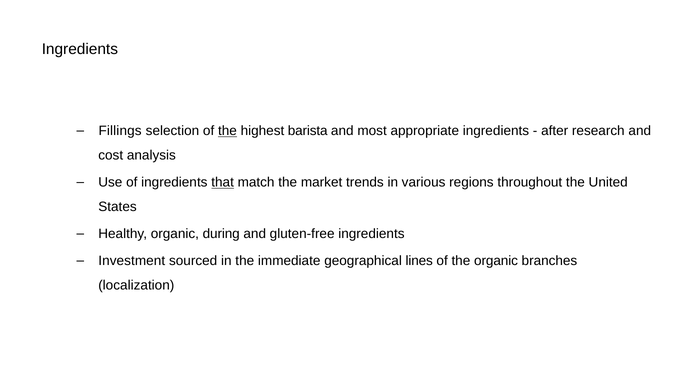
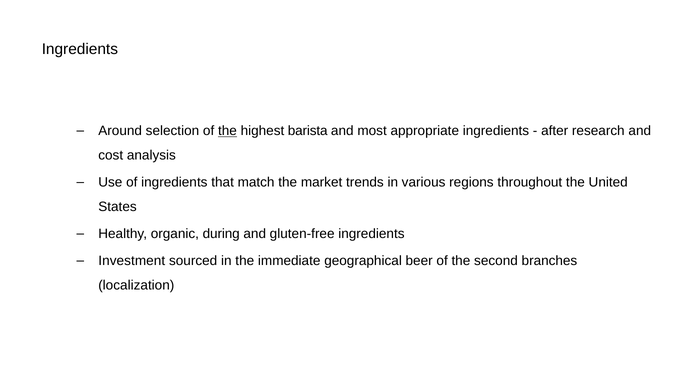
Fillings: Fillings -> Around
that underline: present -> none
lines: lines -> beer
the organic: organic -> second
